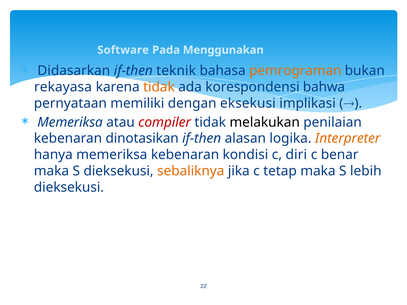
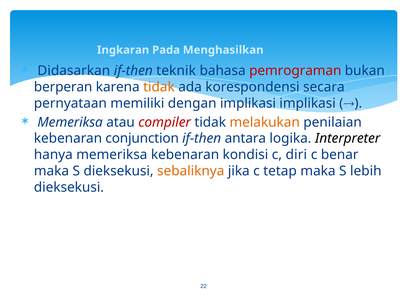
Software: Software -> Ingkaran
Menggunakan: Menggunakan -> Menghasilkan
pemrograman colour: orange -> red
rekayasa: rekayasa -> berperan
bahwa: bahwa -> secara
dengan eksekusi: eksekusi -> implikasi
melakukan colour: black -> orange
dinotasikan: dinotasikan -> conjunction
alasan: alasan -> antara
Interpreter colour: orange -> black
